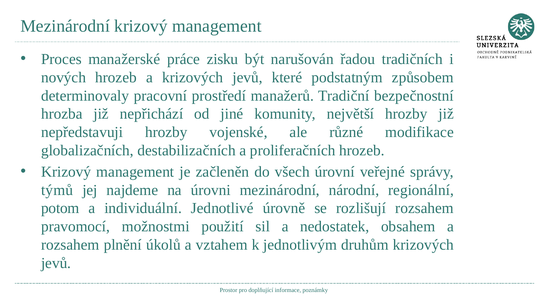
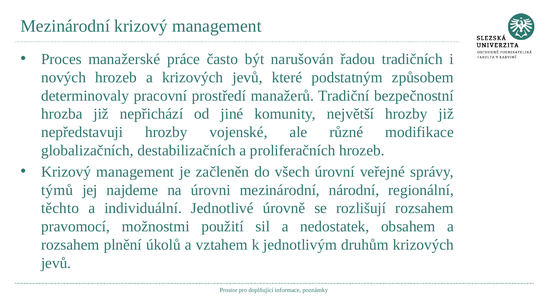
zisku: zisku -> často
potom: potom -> těchto
